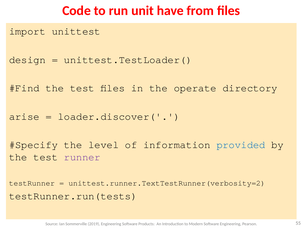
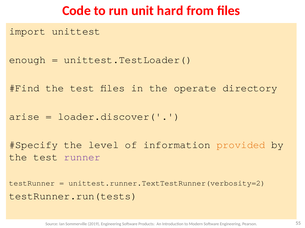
have: have -> hard
design: design -> enough
provided colour: blue -> orange
